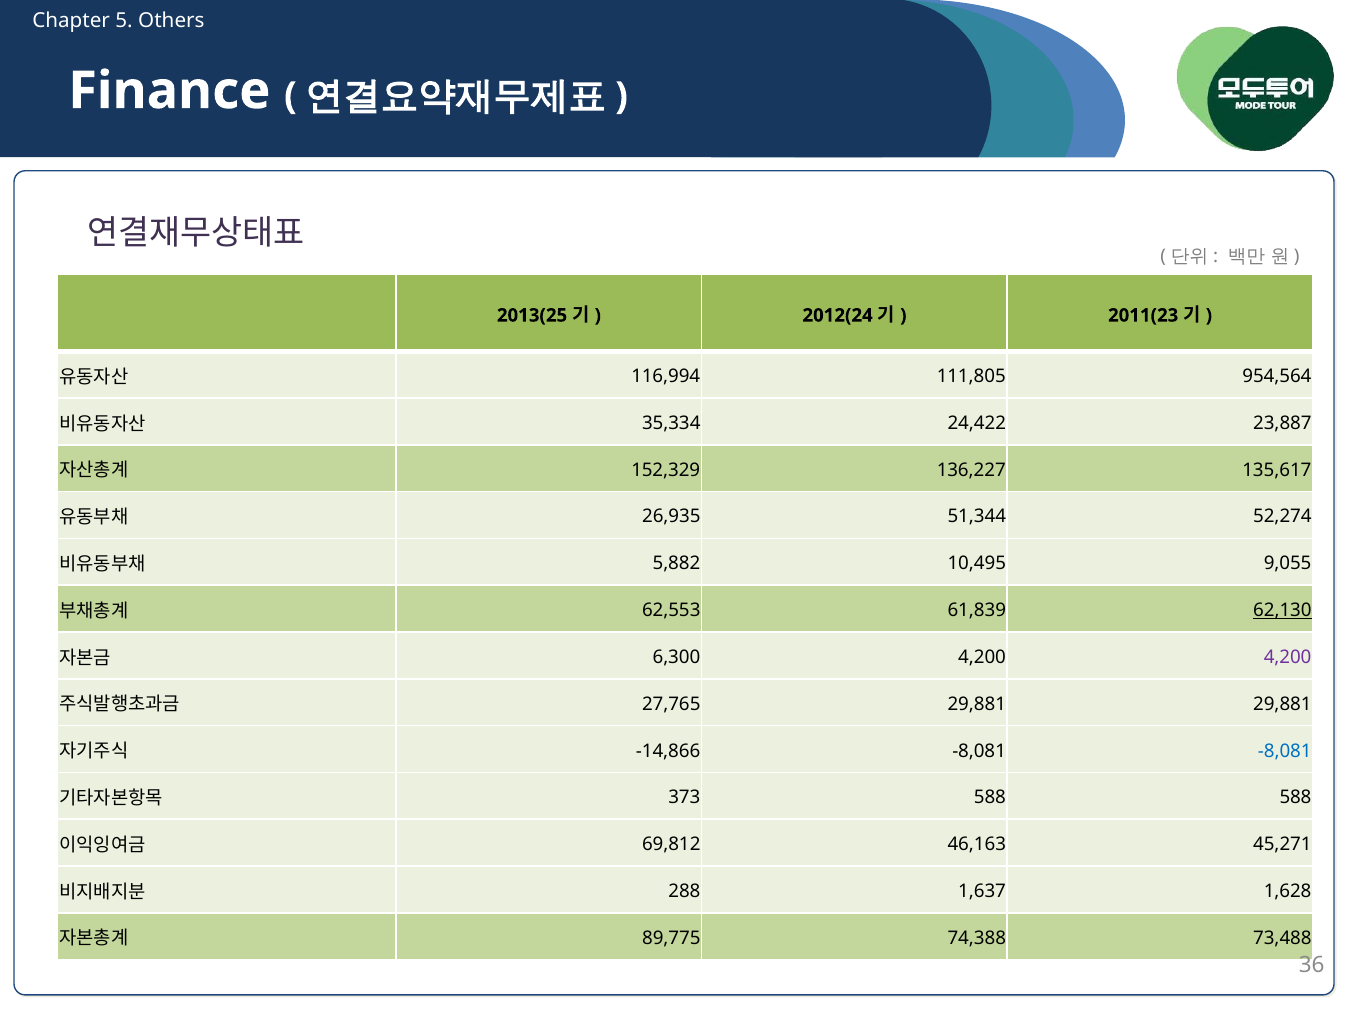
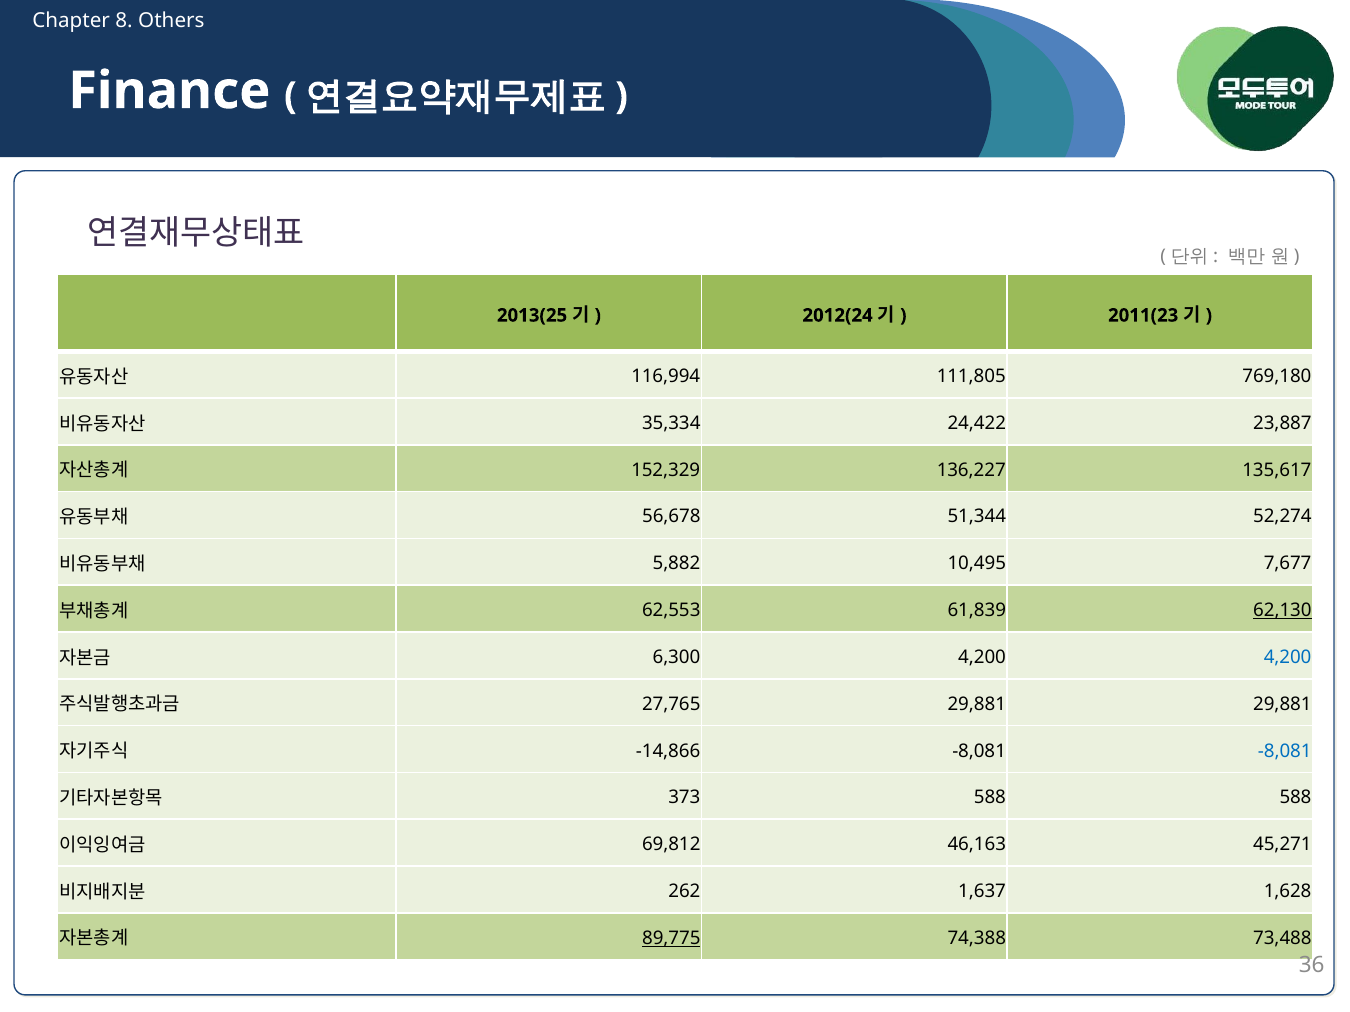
5: 5 -> 8
954,564: 954,564 -> 769,180
26,935: 26,935 -> 56,678
9,055: 9,055 -> 7,677
4,200 at (1288, 658) colour: purple -> blue
288: 288 -> 262
89,775 underline: none -> present
